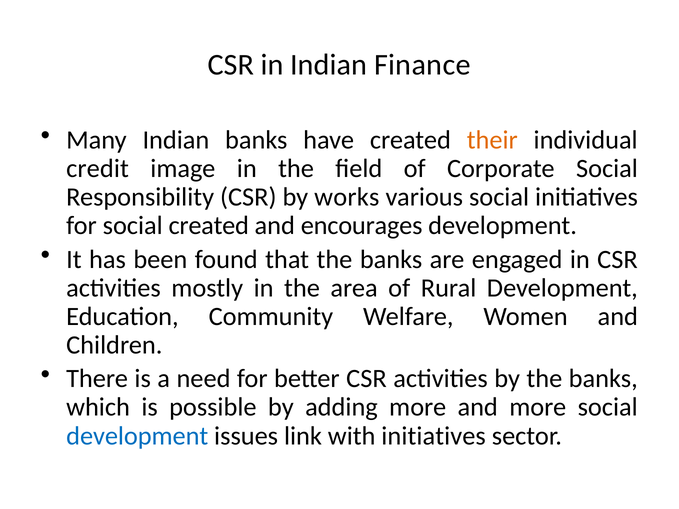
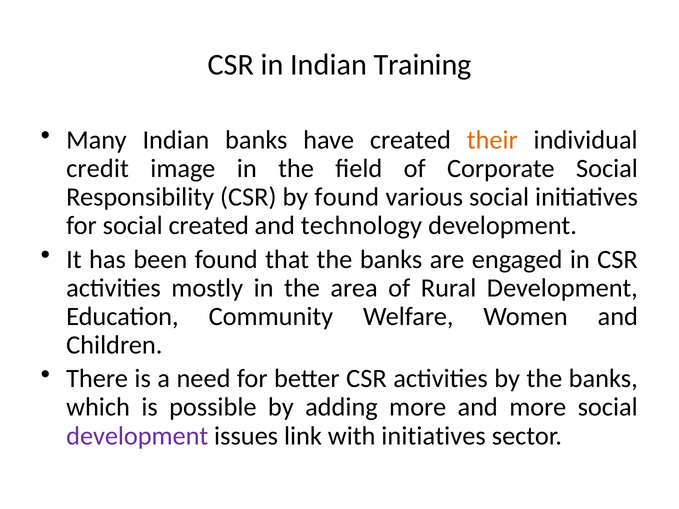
Finance: Finance -> Training
by works: works -> found
encourages: encourages -> technology
development at (137, 436) colour: blue -> purple
